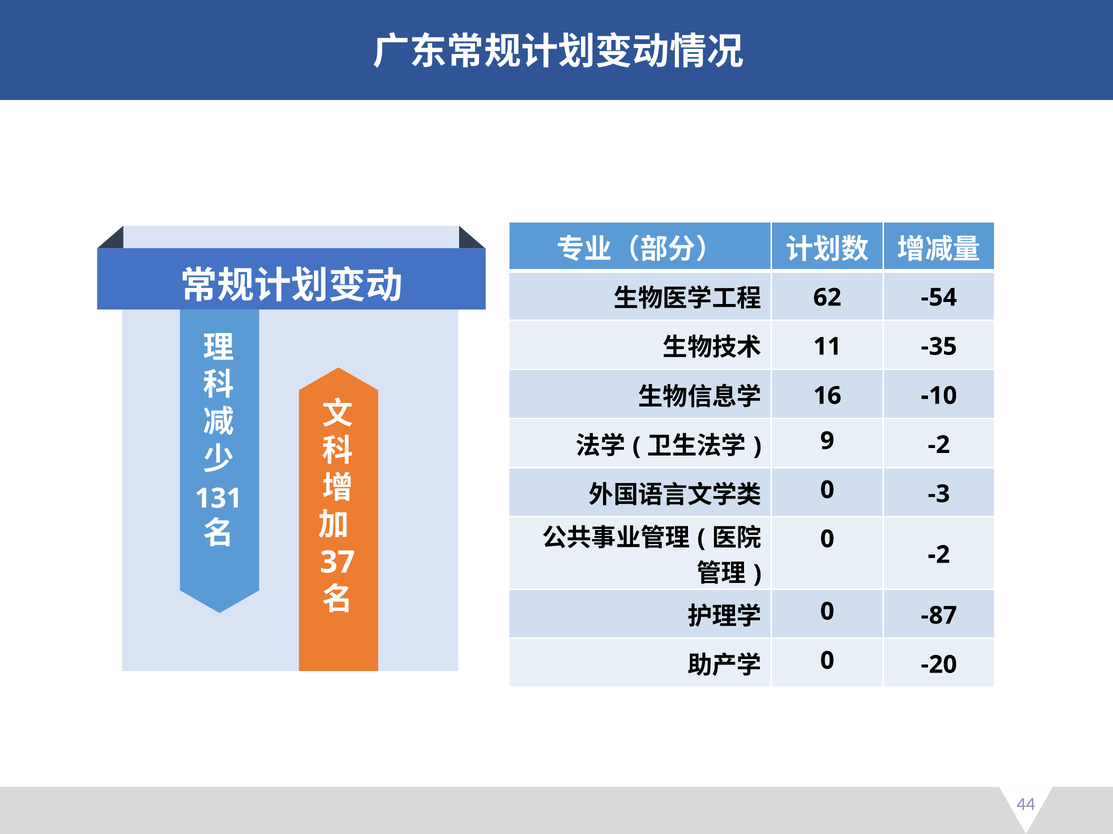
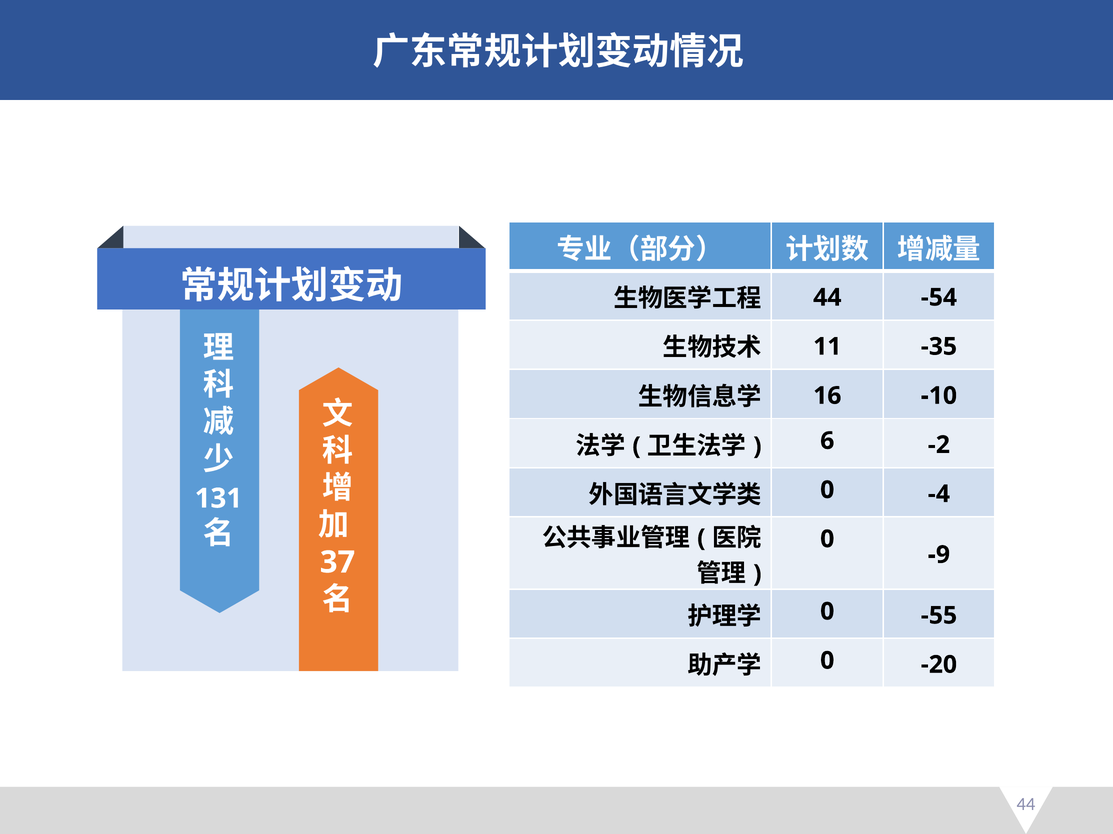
62 at (827, 298): 62 -> 44
9: 9 -> 6
-3: -3 -> -4
-2 at (939, 555): -2 -> -9
-87: -87 -> -55
